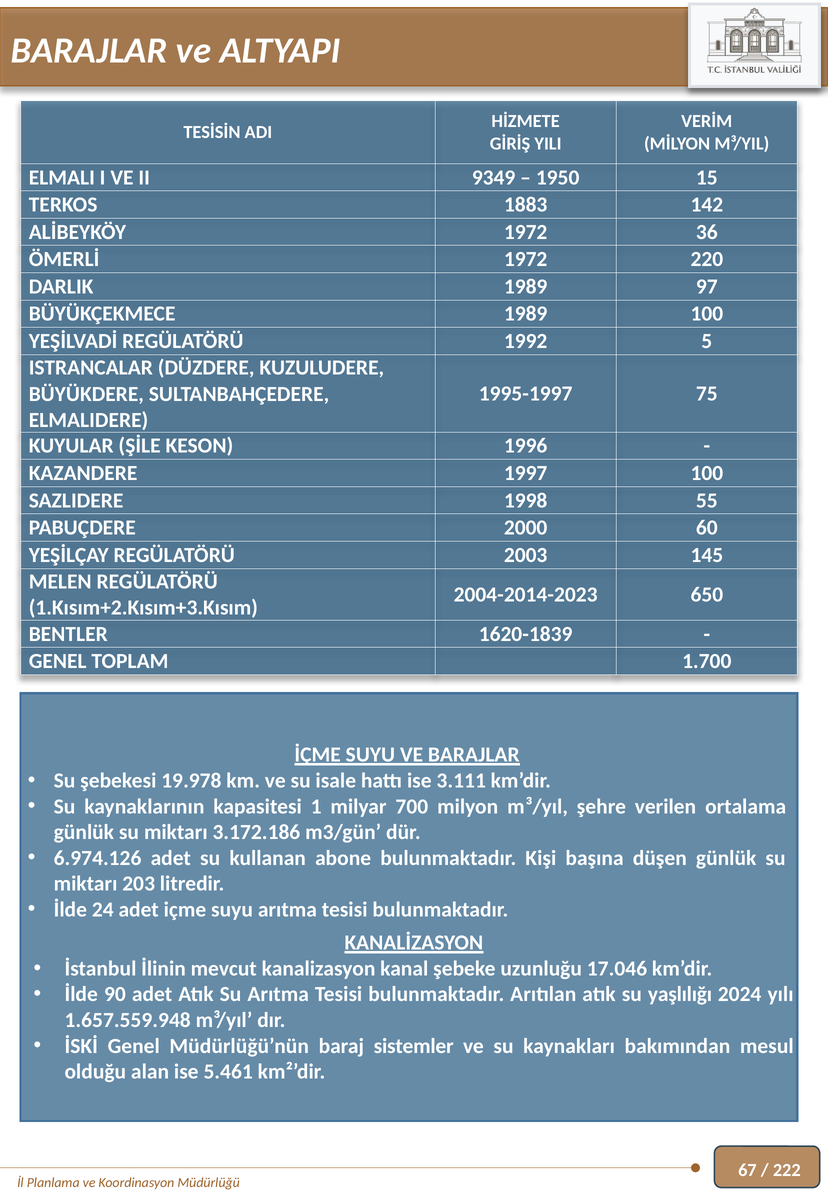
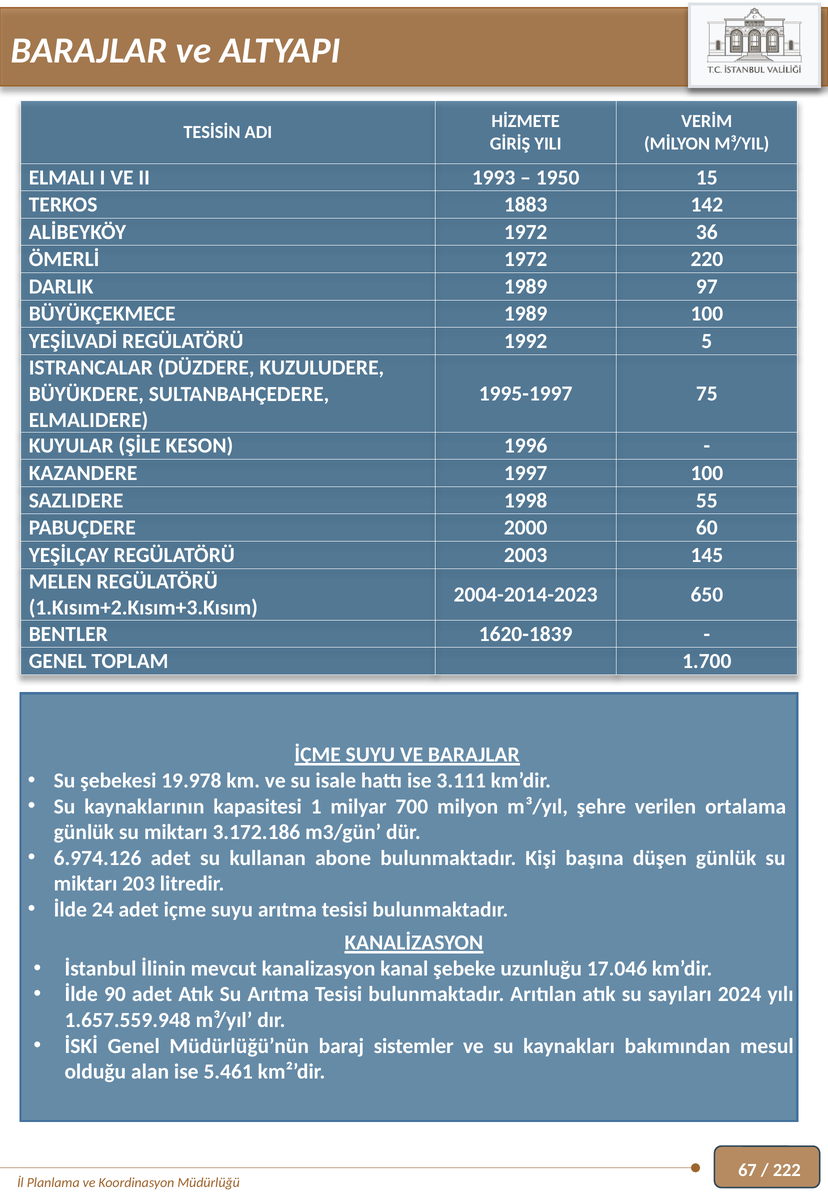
9349: 9349 -> 1993
yaşlılığı: yaşlılığı -> sayıları
